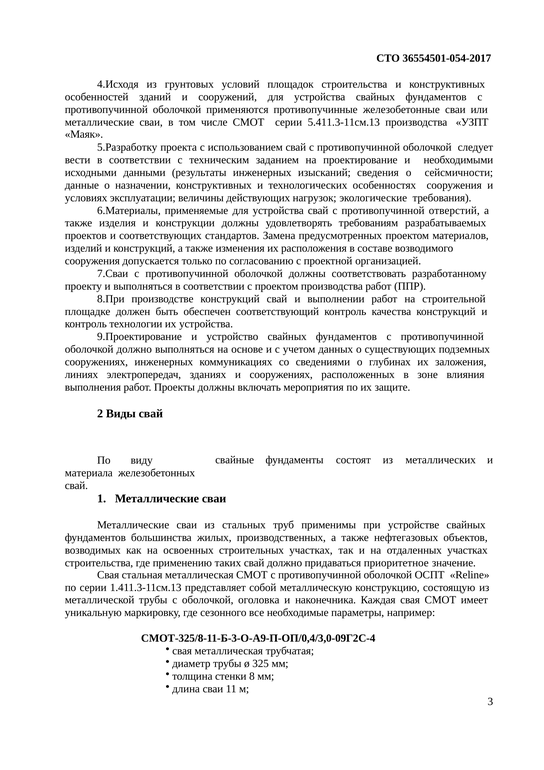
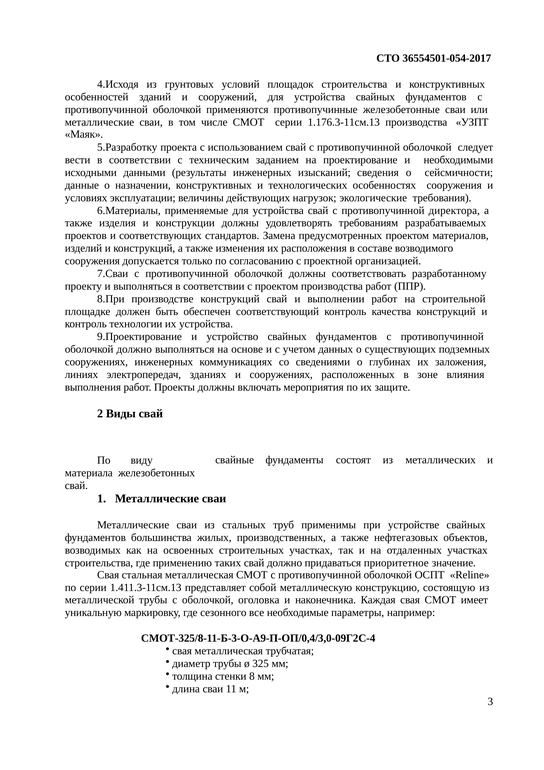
5.411.3-11см.13: 5.411.3-11см.13 -> 1.176.3-11см.13
отверстий: отверстий -> директора
